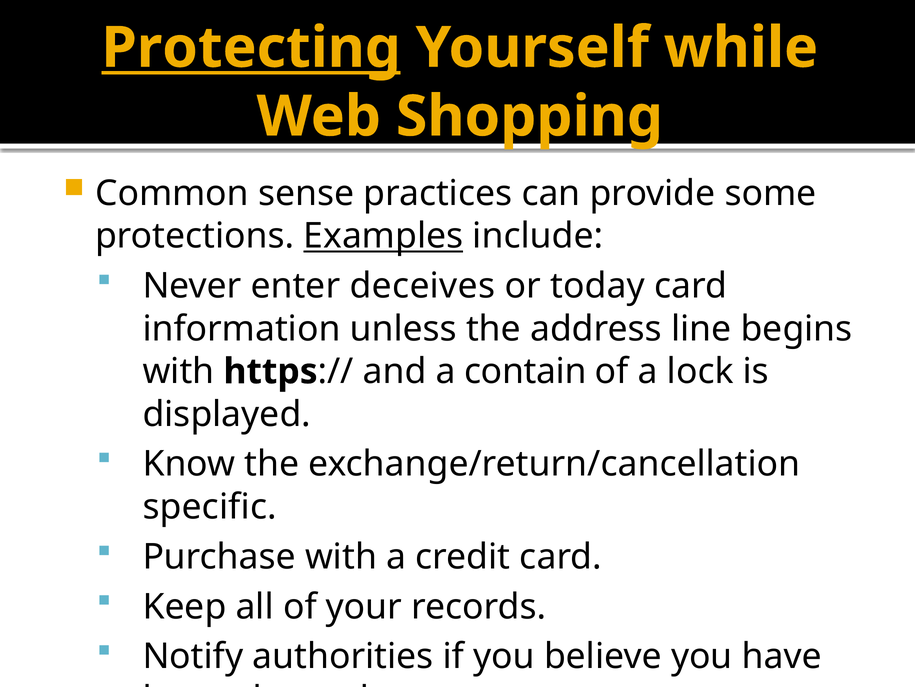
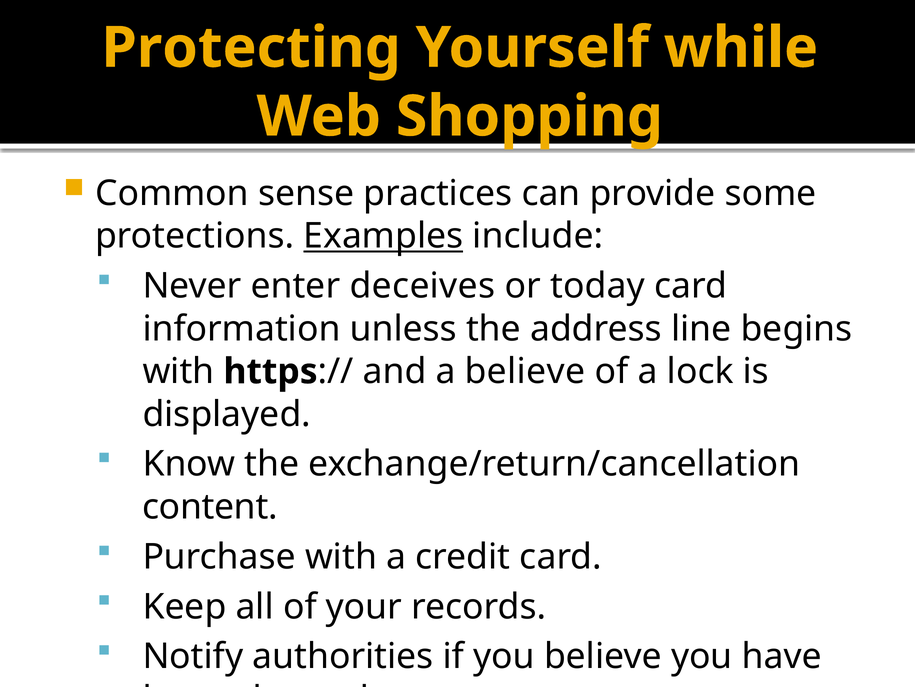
Protecting underline: present -> none
a contain: contain -> believe
specific: specific -> content
